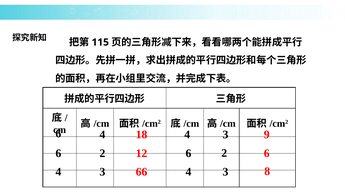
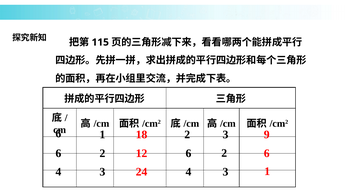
4 at (102, 135): 4 -> 1
18 4: 4 -> 2
66: 66 -> 24
3 8: 8 -> 1
